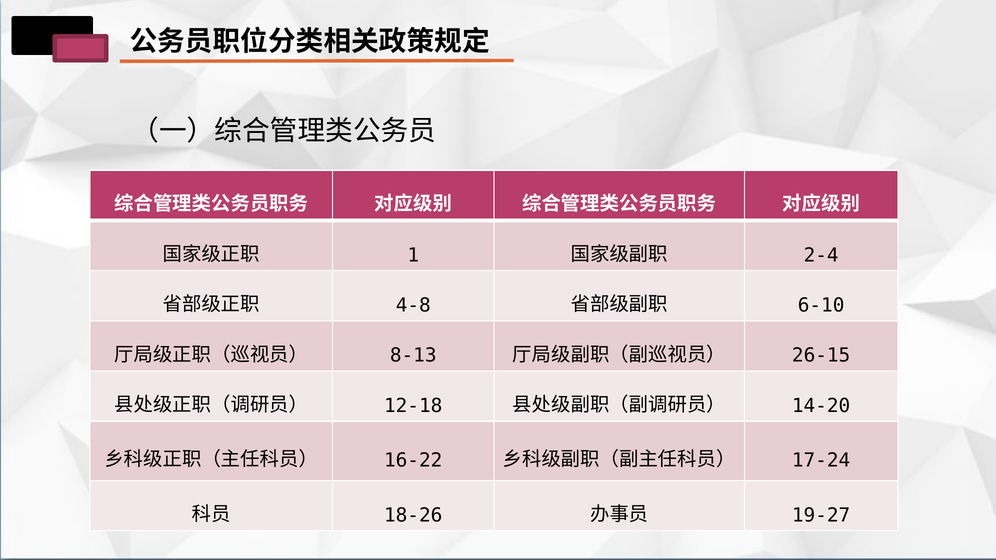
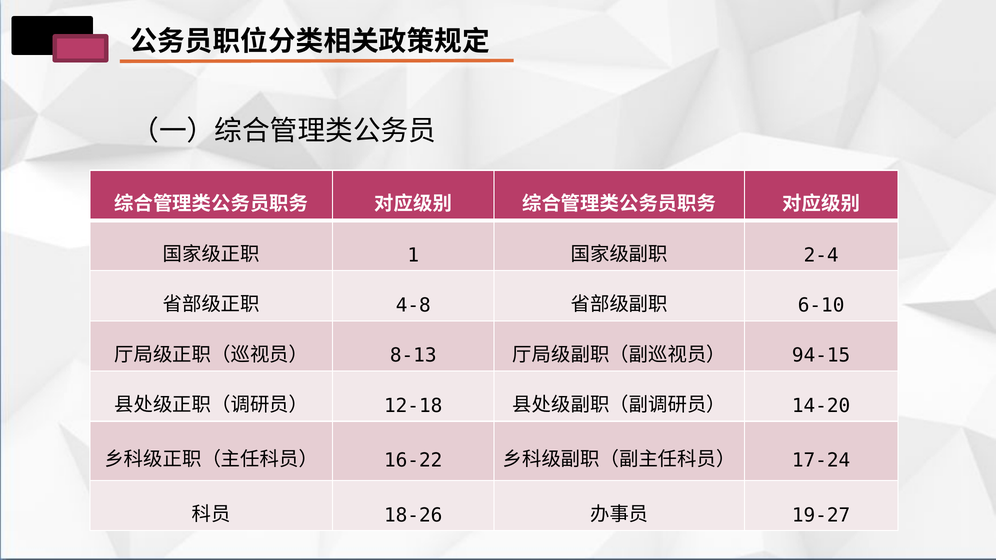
26-15: 26-15 -> 94-15
